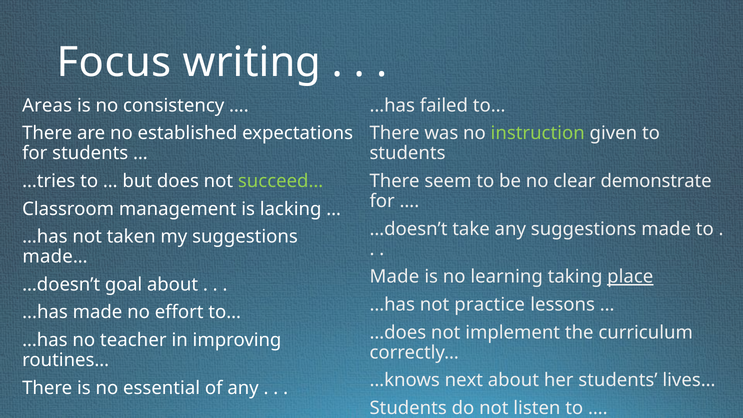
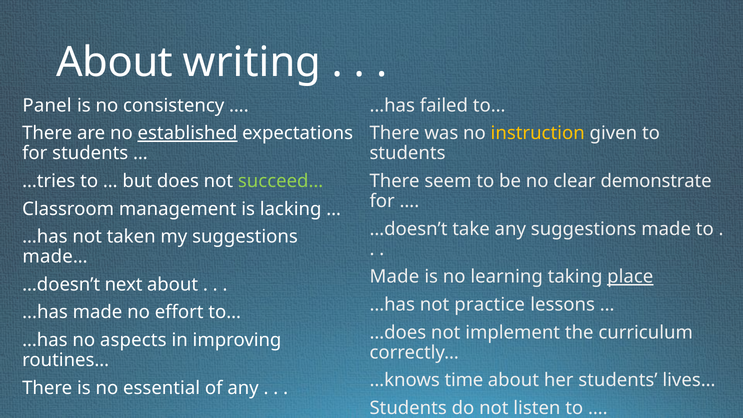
Focus at (114, 62): Focus -> About
Areas: Areas -> Panel
established underline: none -> present
instruction colour: light green -> yellow
goal: goal -> next
teacher: teacher -> aspects
next: next -> time
